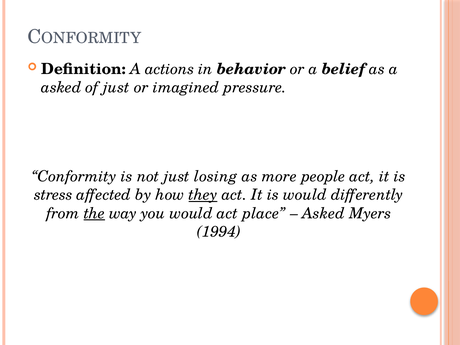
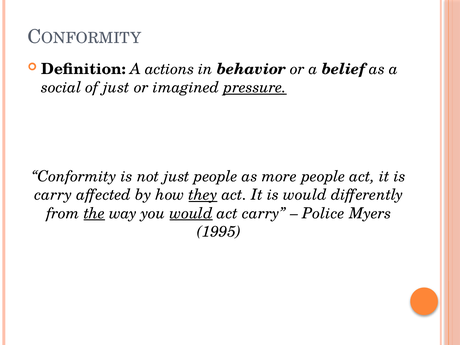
asked at (61, 88): asked -> social
pressure underline: none -> present
just losing: losing -> people
stress at (53, 195): stress -> carry
would at (191, 213) underline: none -> present
act place: place -> carry
Asked at (323, 213): Asked -> Police
1994: 1994 -> 1995
